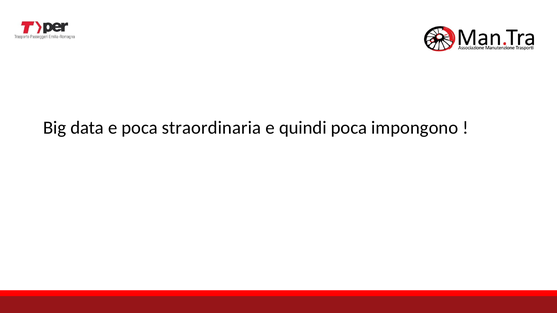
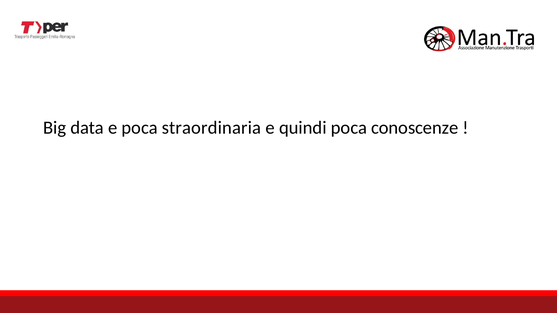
impongono: impongono -> conoscenze
